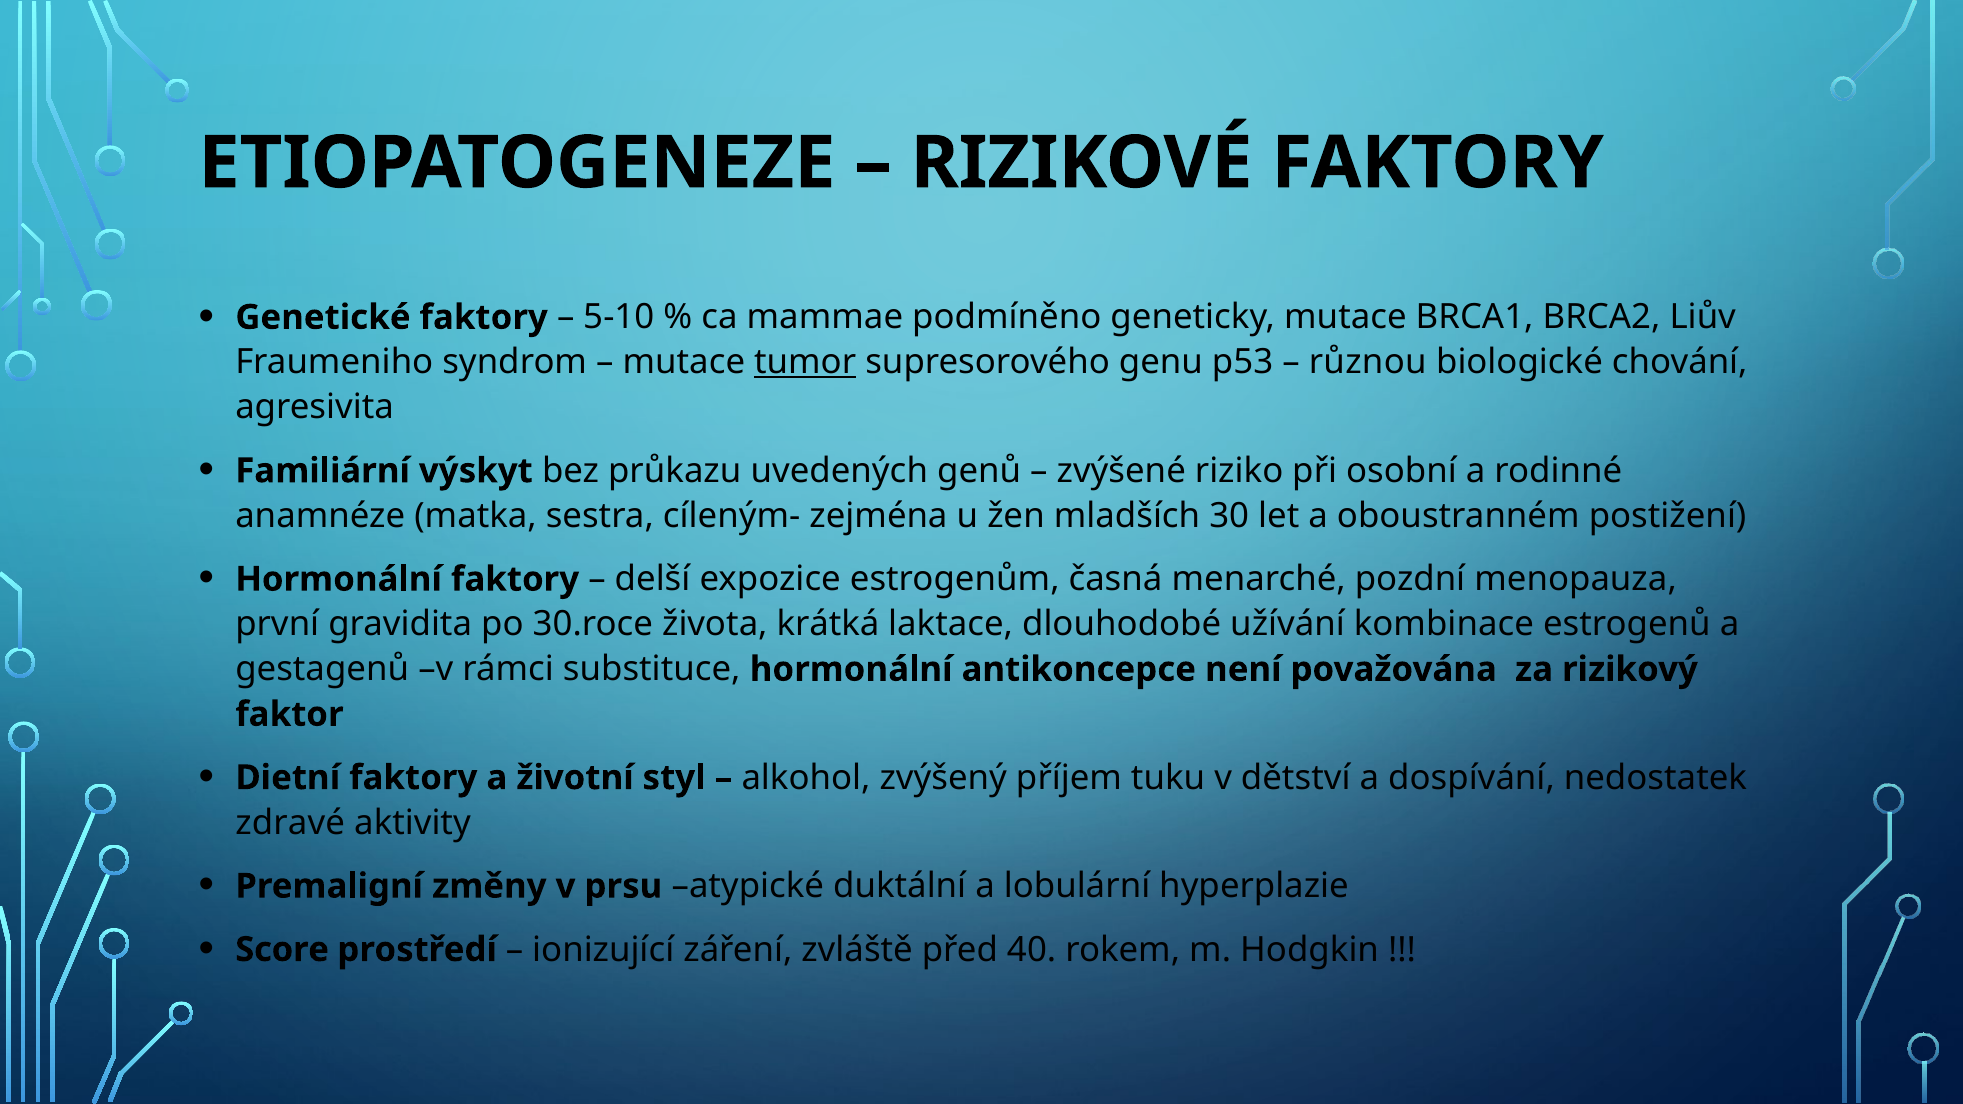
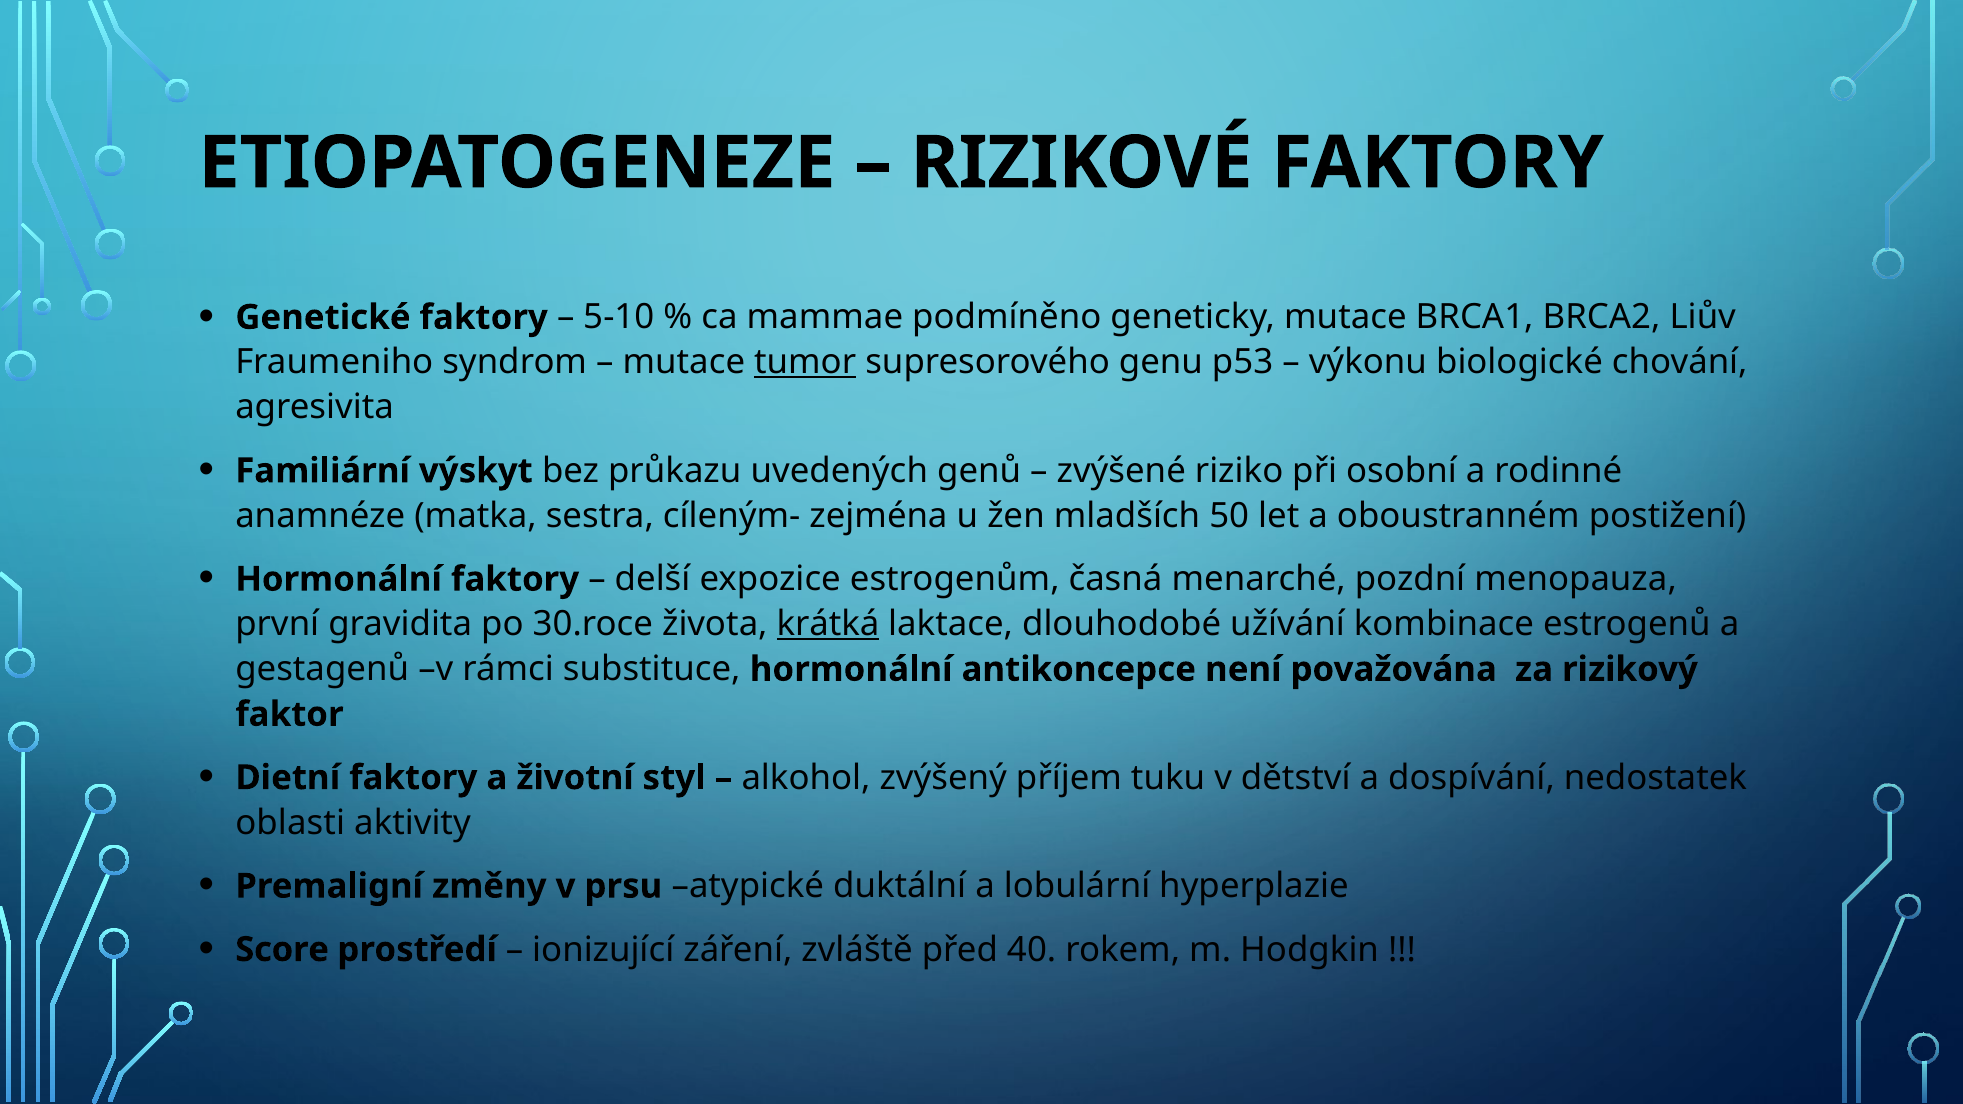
různou: různou -> výkonu
30: 30 -> 50
krátká underline: none -> present
zdravé: zdravé -> oblasti
